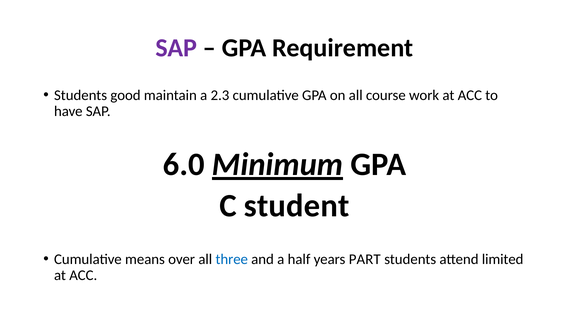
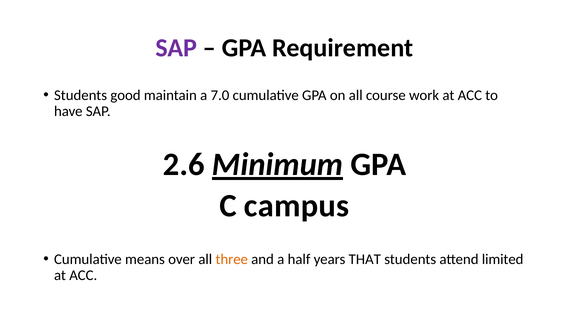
2.3: 2.3 -> 7.0
6.0: 6.0 -> 2.6
student: student -> campus
three colour: blue -> orange
PART: PART -> THAT
